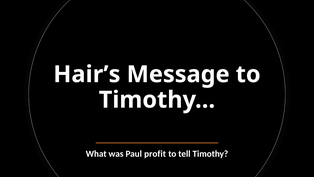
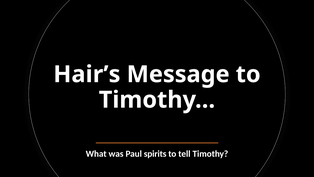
profit: profit -> spirits
